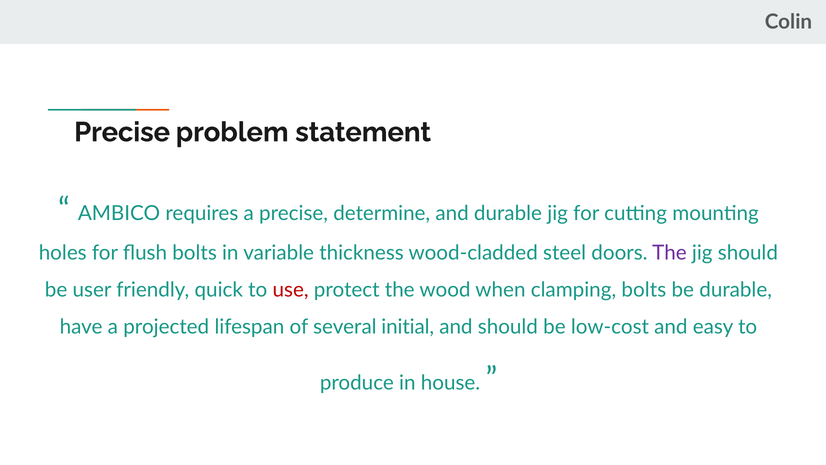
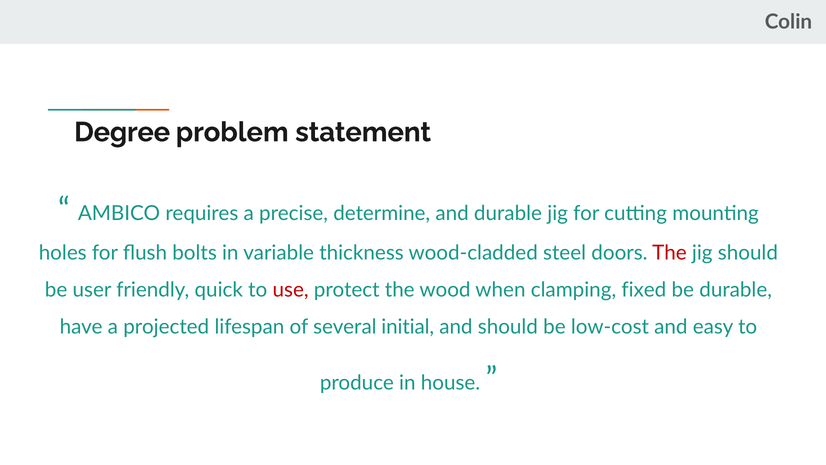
Precise at (122, 132): Precise -> Degree
The at (669, 253) colour: purple -> red
clamping bolts: bolts -> fixed
